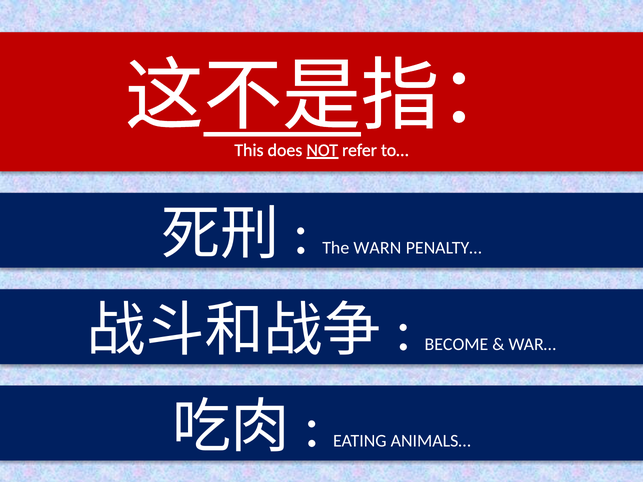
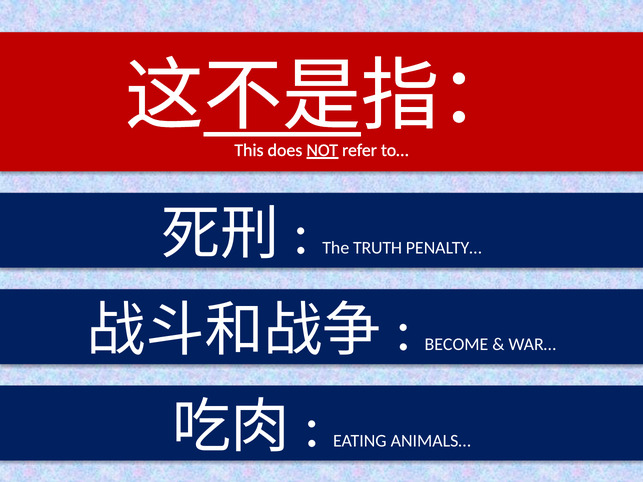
WARN: WARN -> TRUTH
